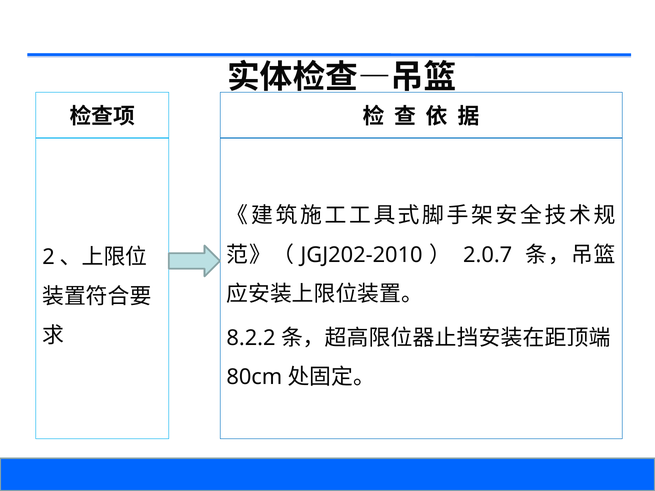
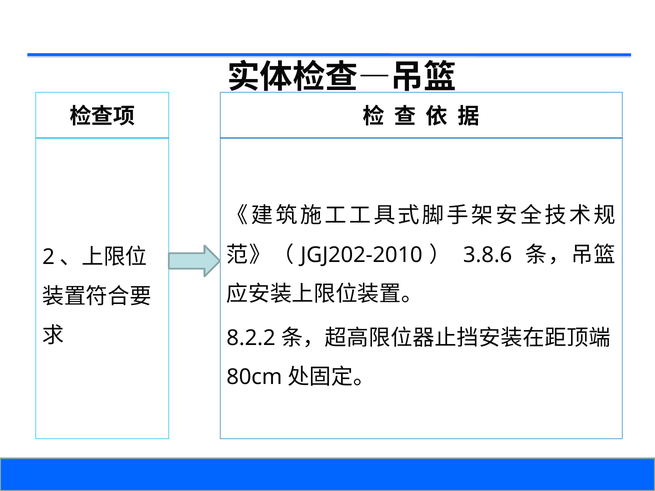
2.0.7: 2.0.7 -> 3.8.6
